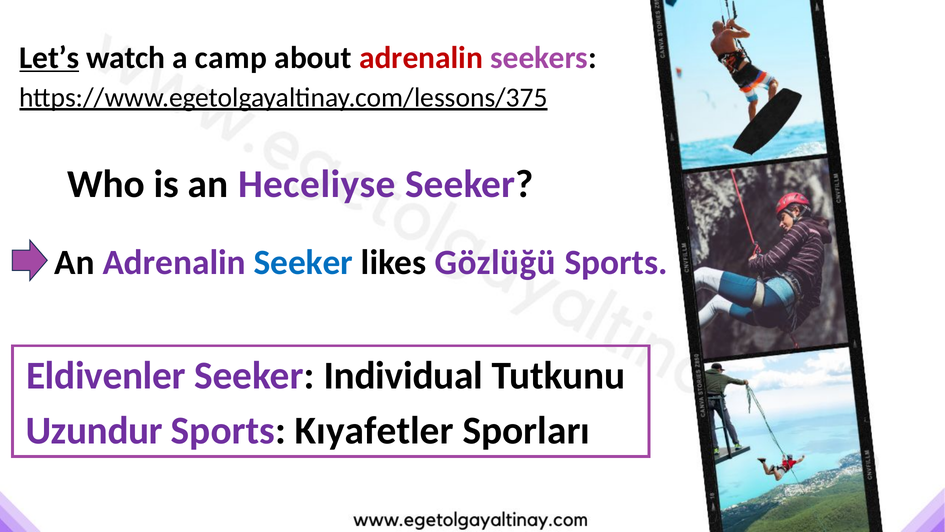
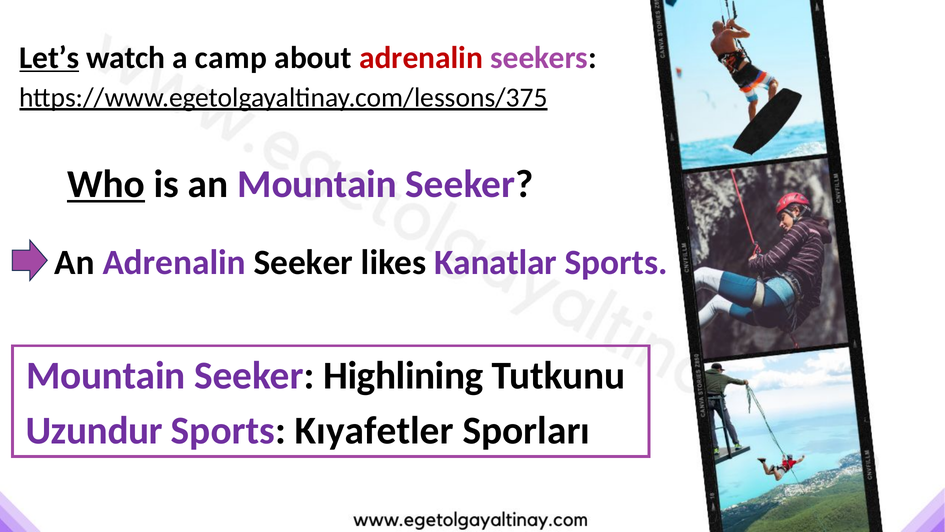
Who underline: none -> present
an Heceliyse: Heceliyse -> Mountain
Seeker at (303, 262) colour: blue -> black
Gözlüğü: Gözlüğü -> Kanatlar
Eldivenler at (106, 375): Eldivenler -> Mountain
Individual: Individual -> Highlining
